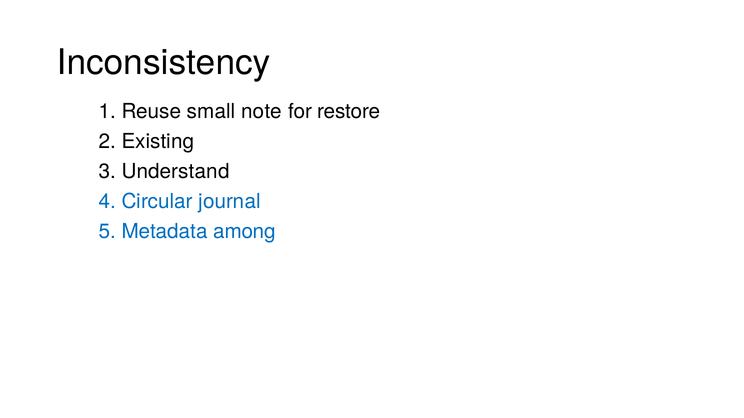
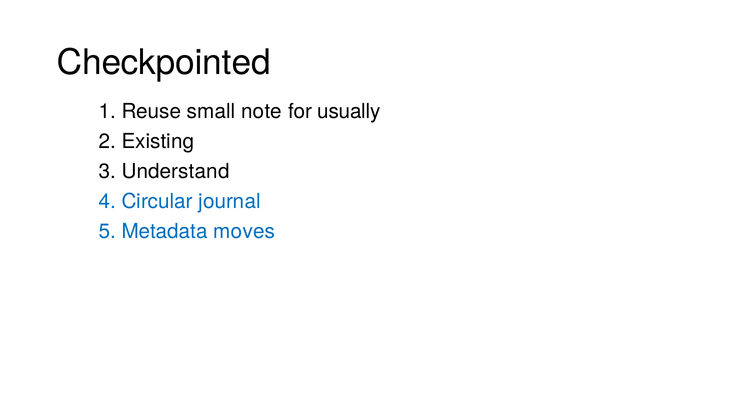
Inconsistency: Inconsistency -> Checkpointed
restore: restore -> usually
among: among -> moves
